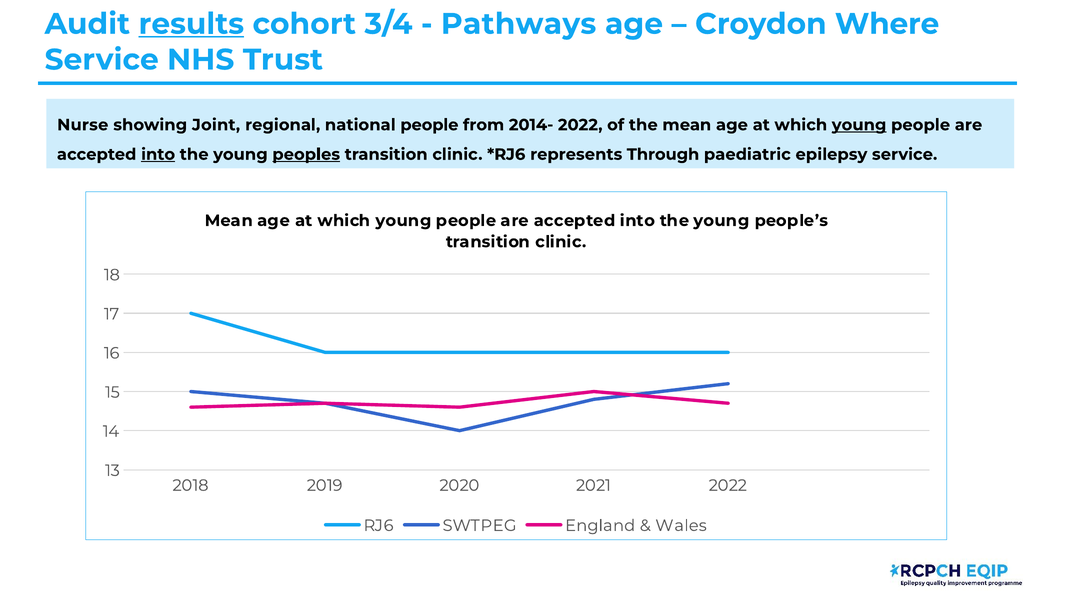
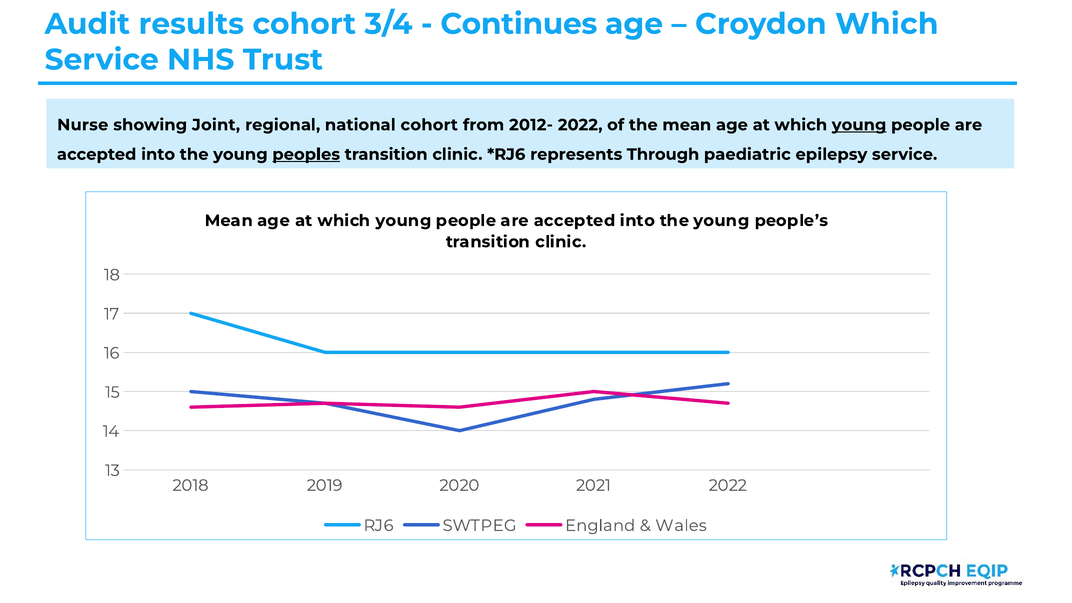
results underline: present -> none
Pathways: Pathways -> Continues
Croydon Where: Where -> Which
national people: people -> cohort
2014-: 2014- -> 2012-
into at (158, 154) underline: present -> none
